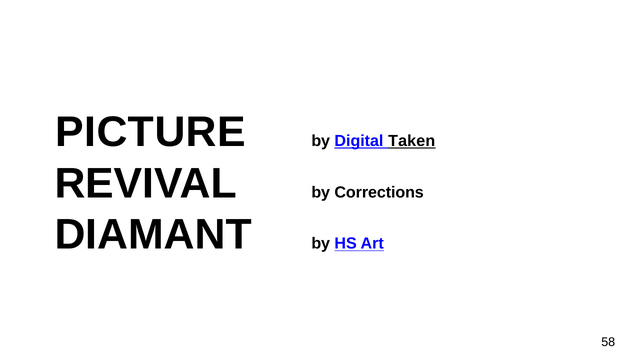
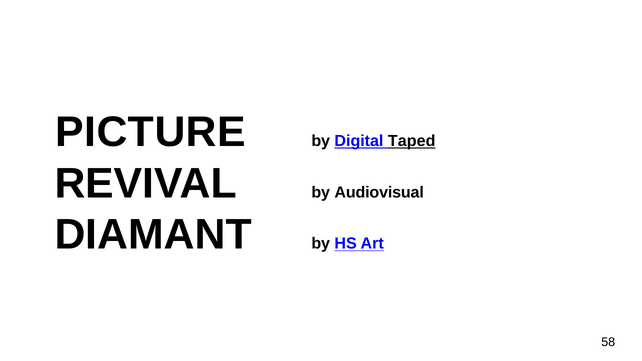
Taken: Taken -> Taped
Corrections: Corrections -> Audiovisual
